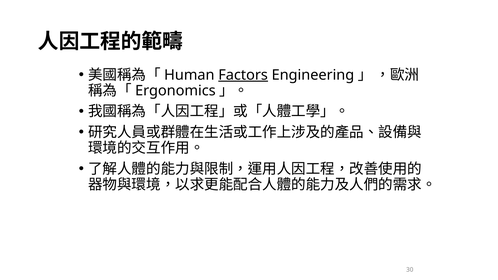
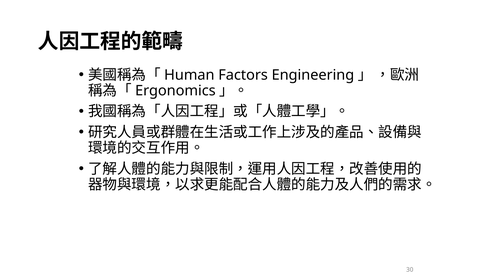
Factors underline: present -> none
